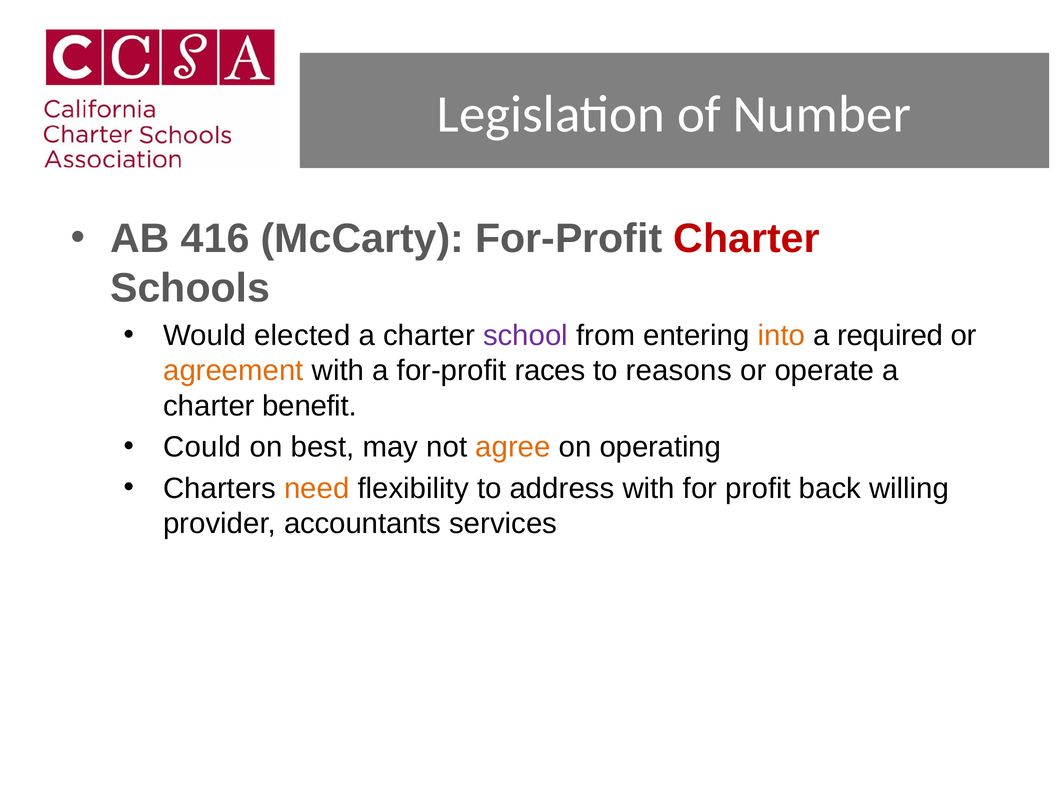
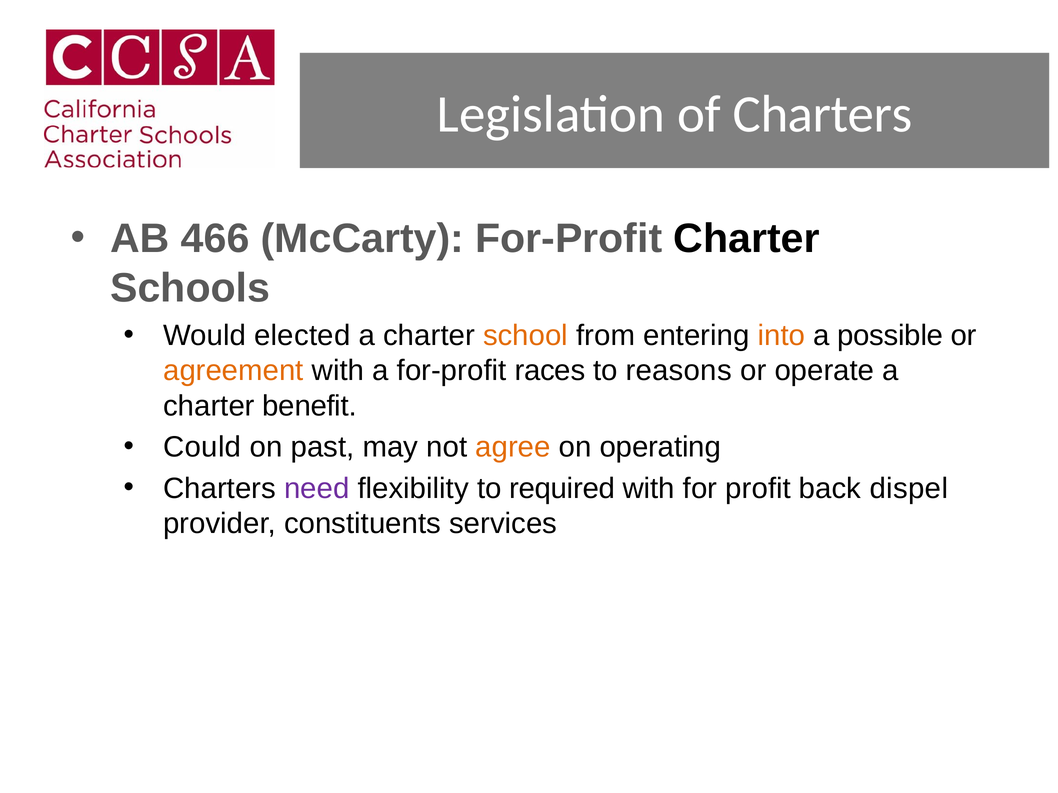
of Number: Number -> Charters
416: 416 -> 466
Charter at (747, 239) colour: red -> black
school colour: purple -> orange
required: required -> possible
best: best -> past
need colour: orange -> purple
address: address -> required
willing: willing -> dispel
accountants: accountants -> constituents
